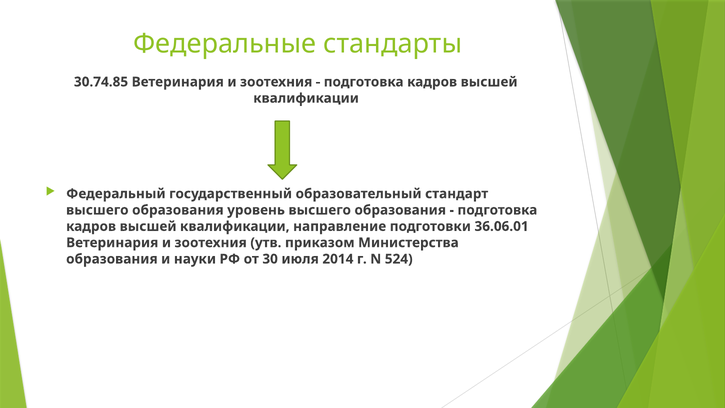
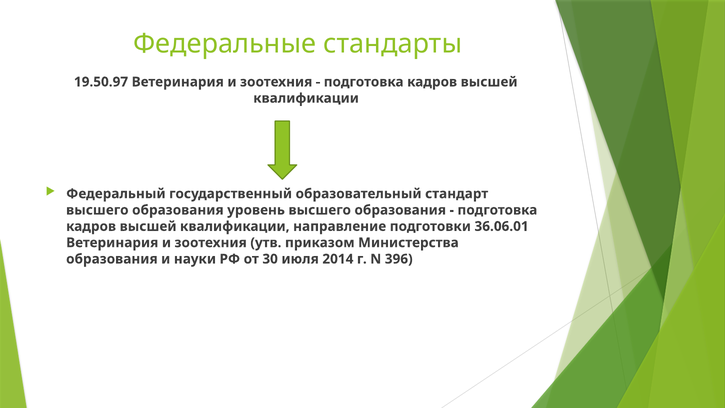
30.74.85: 30.74.85 -> 19.50.97
524: 524 -> 396
